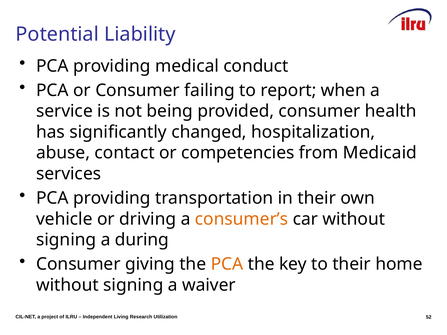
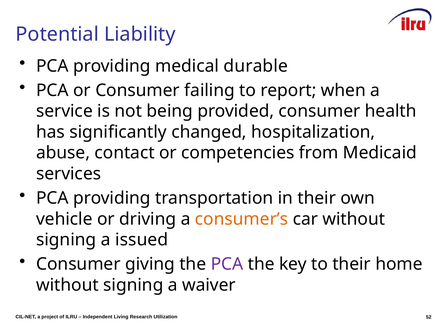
conduct: conduct -> durable
during: during -> issued
PCA at (227, 264) colour: orange -> purple
